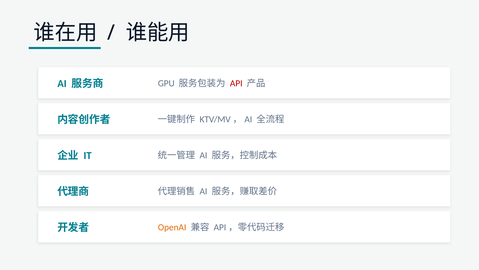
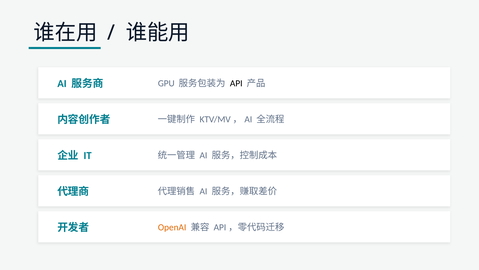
API colour: red -> black
